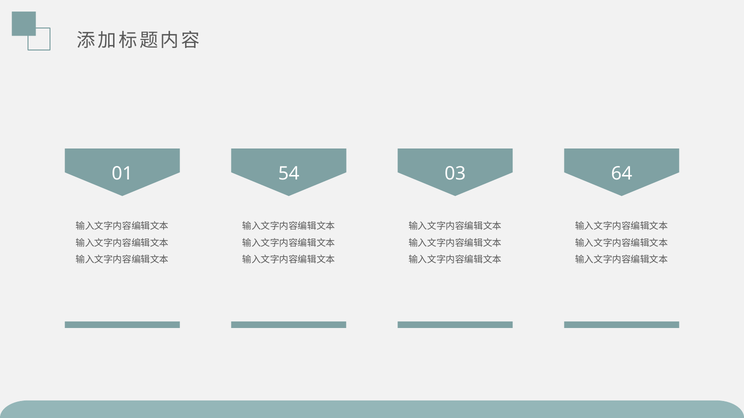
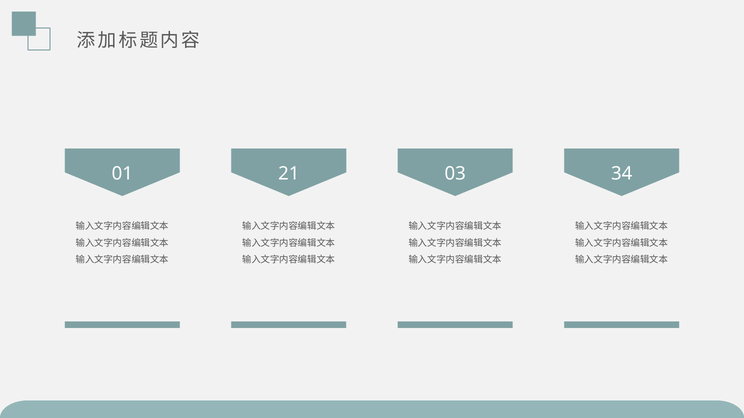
54: 54 -> 21
64: 64 -> 34
